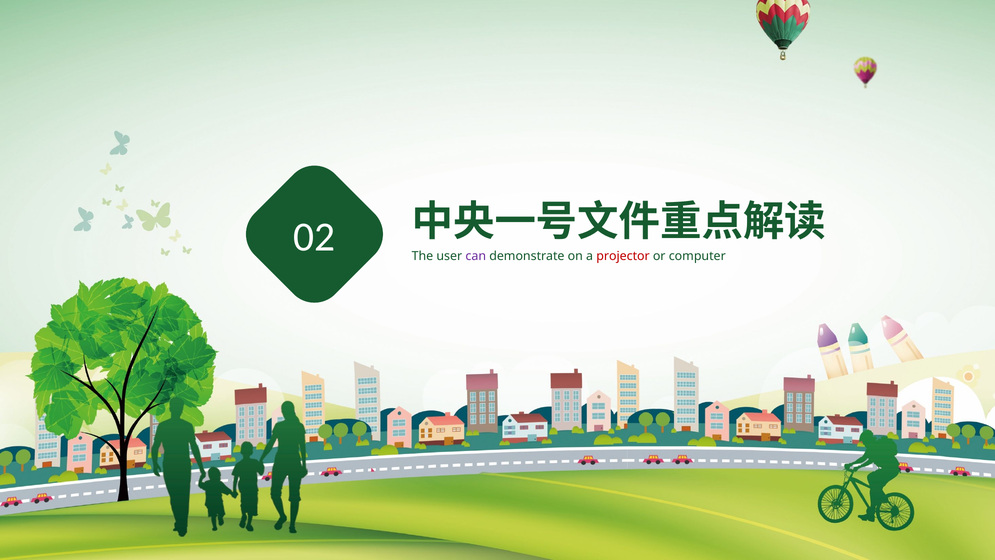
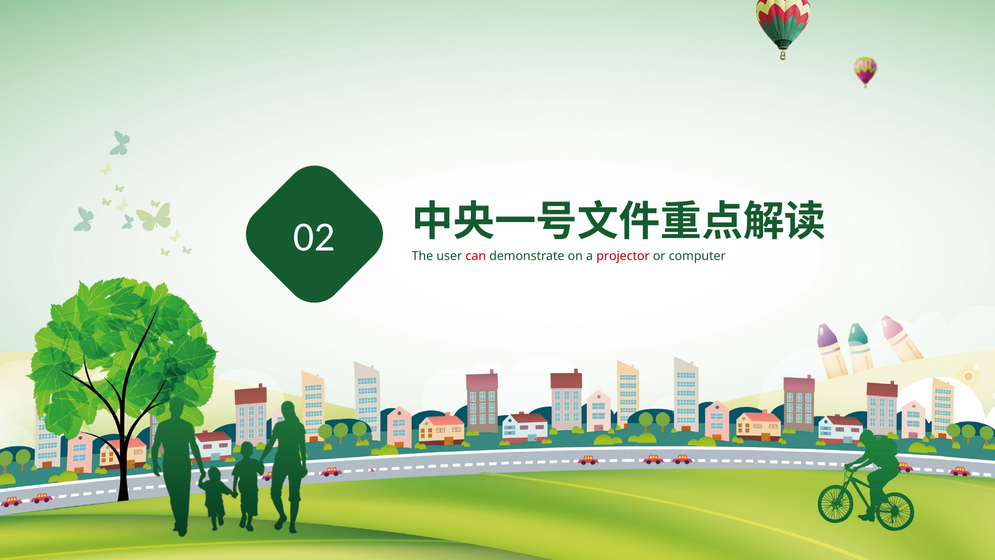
can colour: purple -> red
